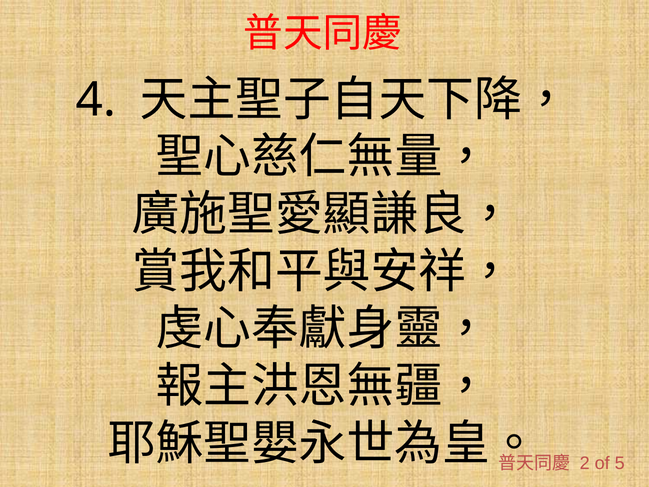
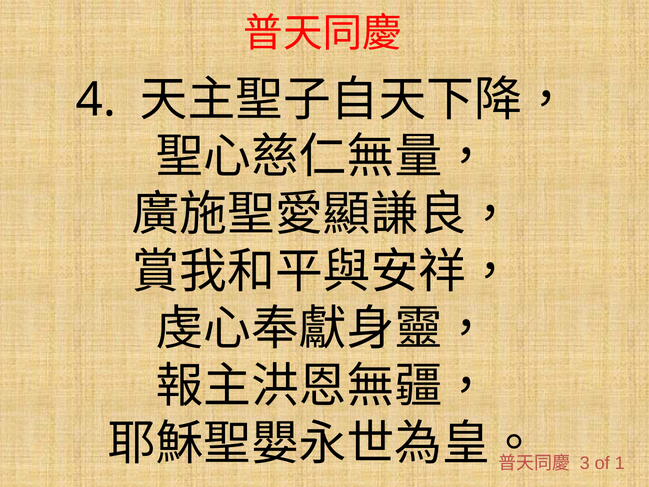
2: 2 -> 3
5: 5 -> 1
